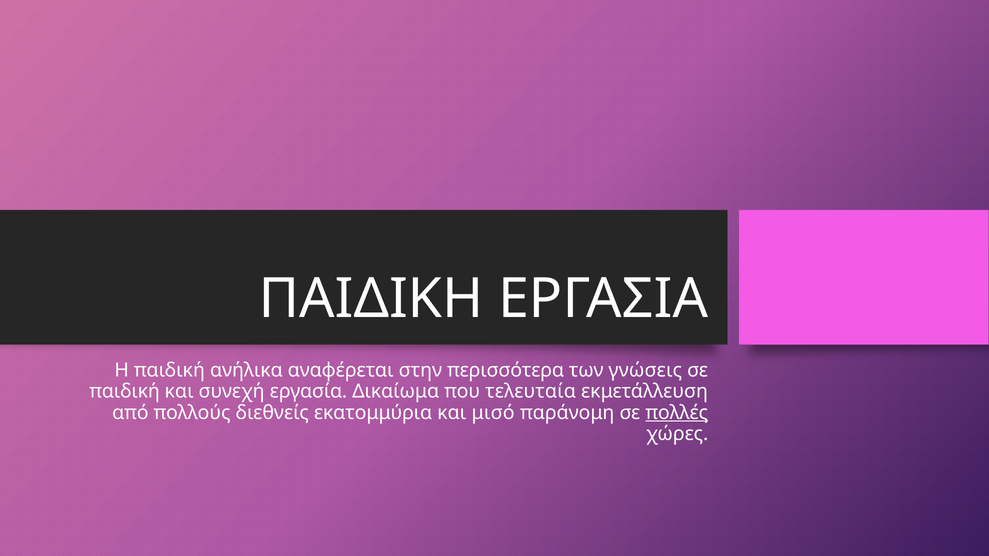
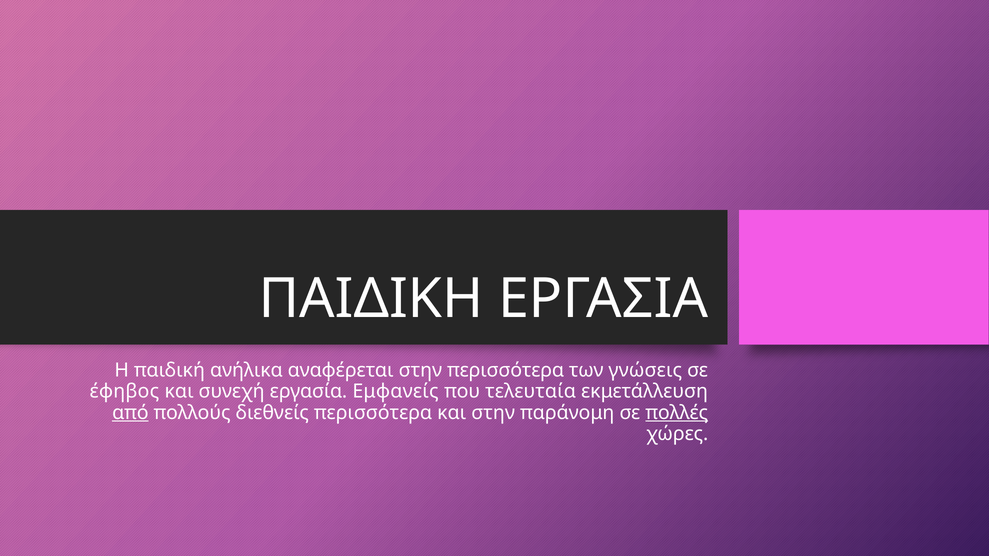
παιδική at (125, 392): παιδική -> έφηβος
Δικαίωμα: Δικαίωμα -> Εμφανείς
από underline: none -> present
διεθνείς εκατομμύρια: εκατομμύρια -> περισσότερα
και μισό: μισό -> στην
